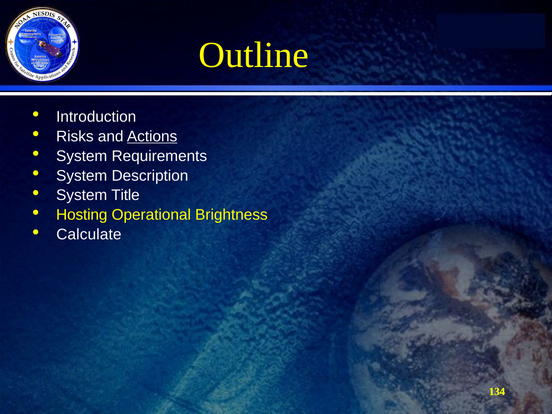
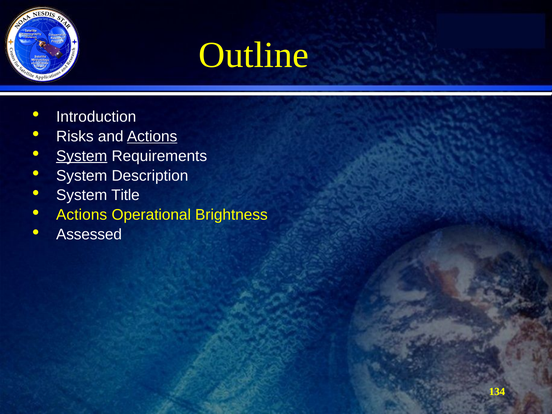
System at (82, 156) underline: none -> present
Hosting at (82, 215): Hosting -> Actions
Calculate: Calculate -> Assessed
